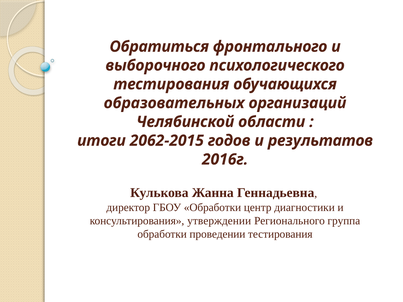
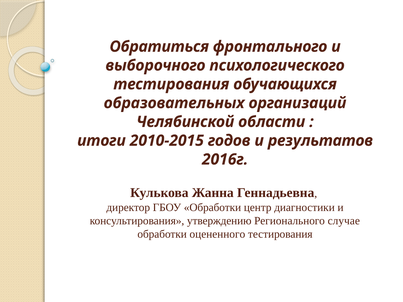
2062-2015: 2062-2015 -> 2010-2015
утверждении: утверждении -> утверждению
группа: группа -> случае
проведении: проведении -> оцененного
